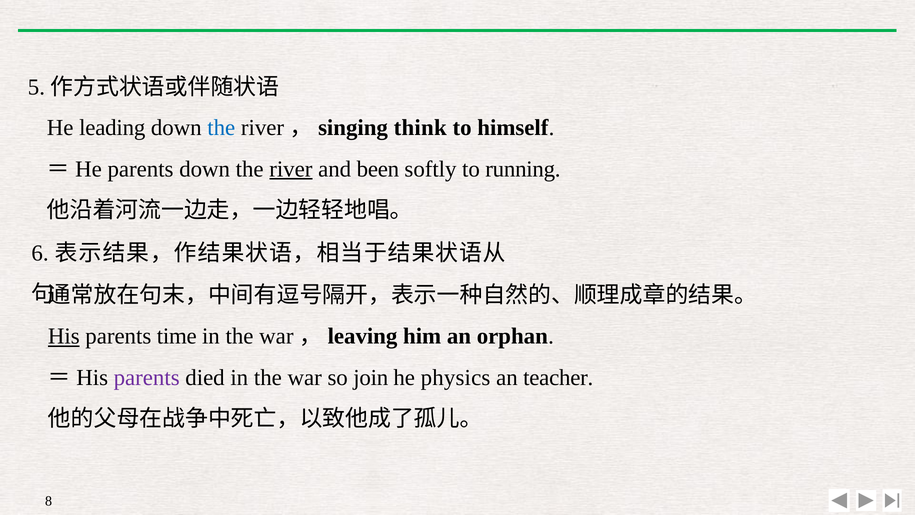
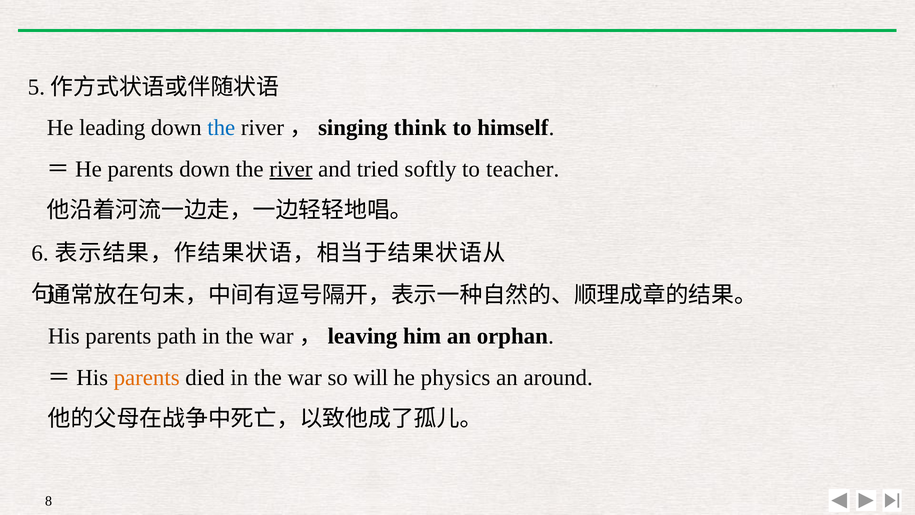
been: been -> tried
running: running -> teacher
His underline: present -> none
time: time -> path
parents at (147, 377) colour: purple -> orange
join: join -> will
teacher: teacher -> around
